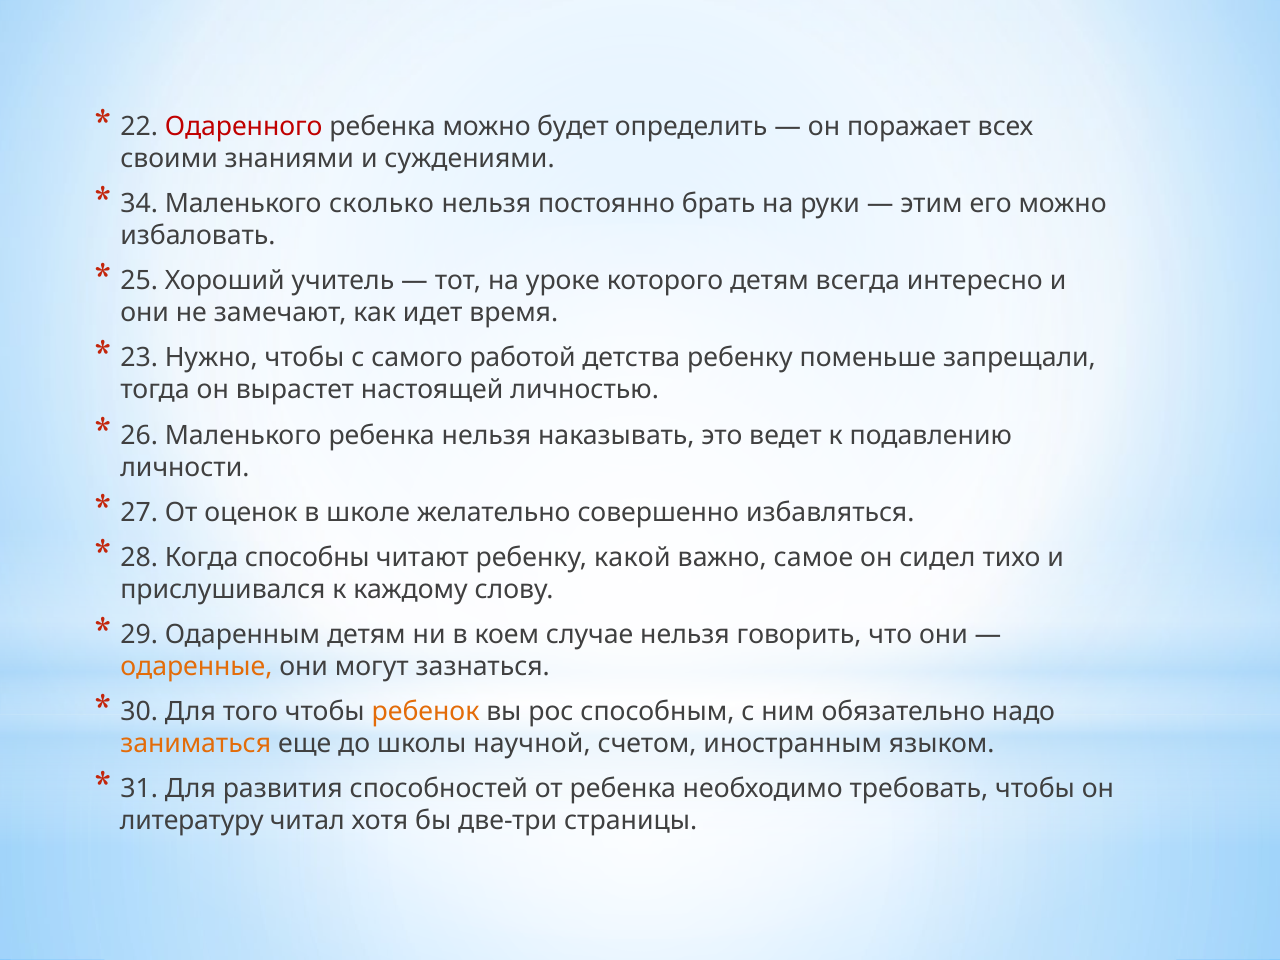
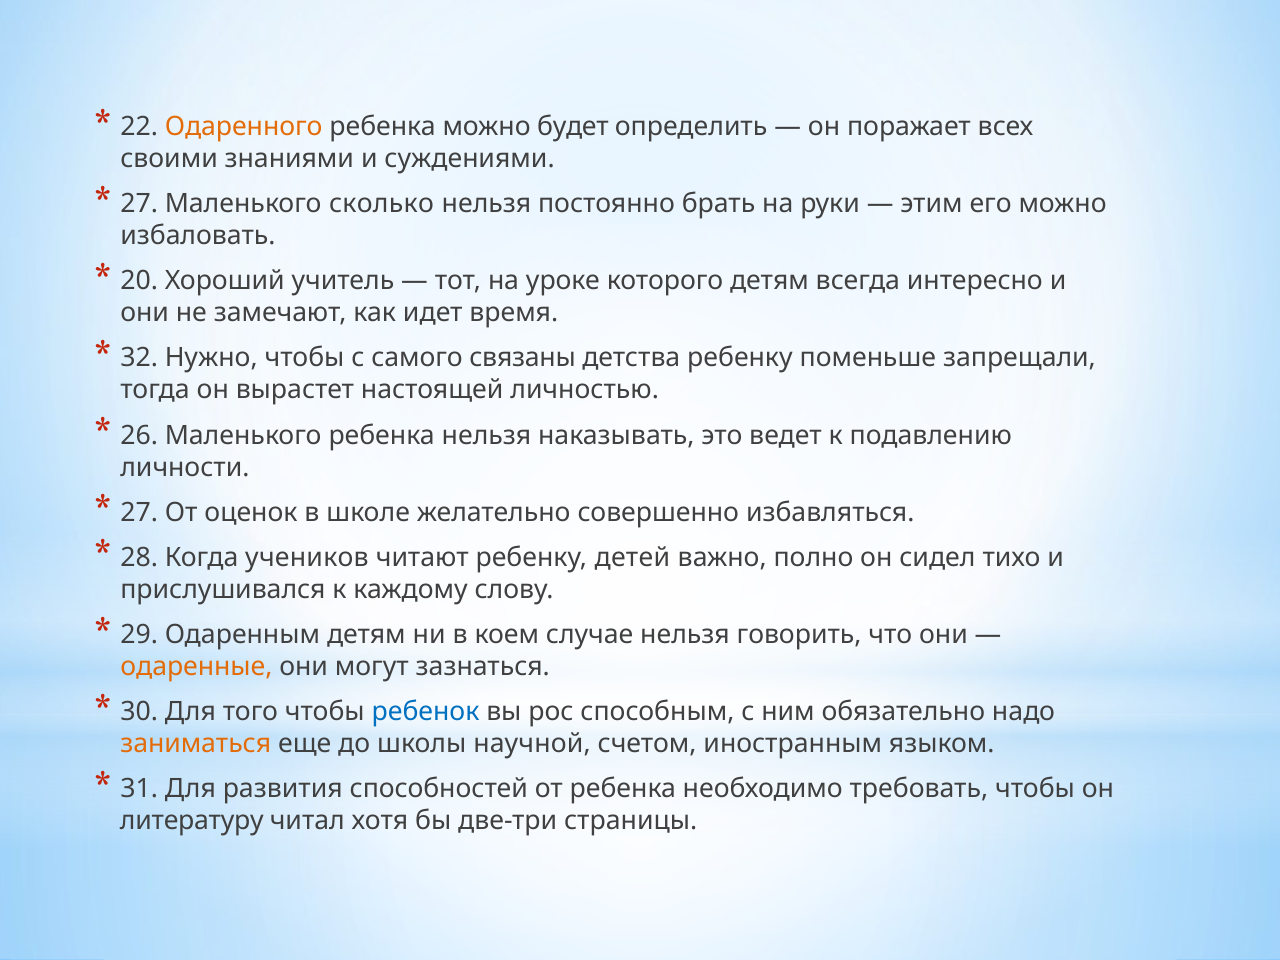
Одаренного colour: red -> orange
34 at (139, 204): 34 -> 27
25: 25 -> 20
23: 23 -> 32
работой: работой -> связаны
способны: способны -> учеников
какой: какой -> детей
самое: самое -> полно
ребенок colour: orange -> blue
